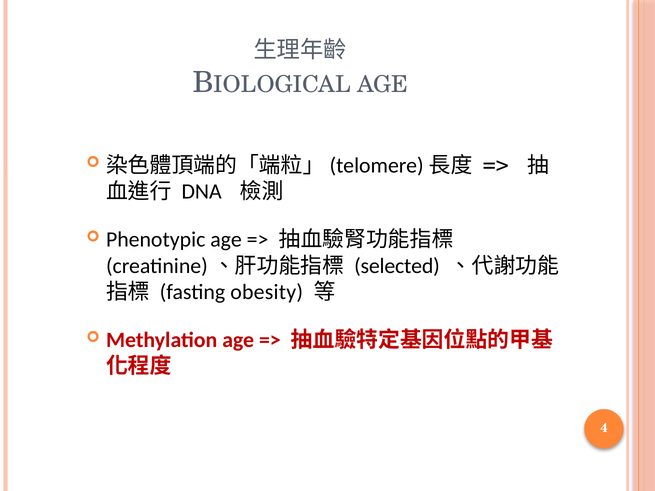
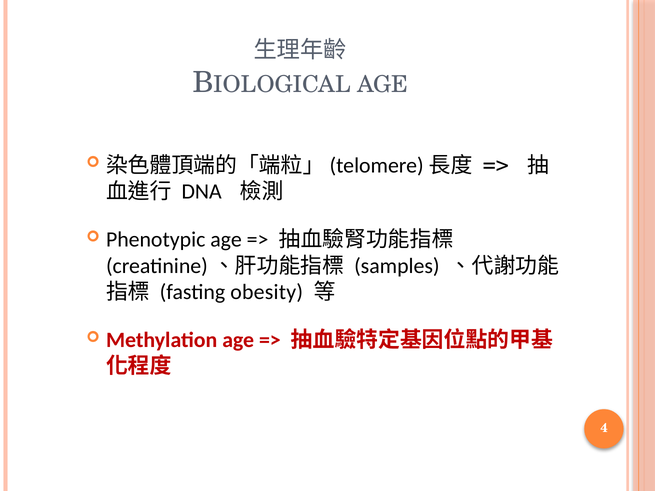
selected: selected -> samples
